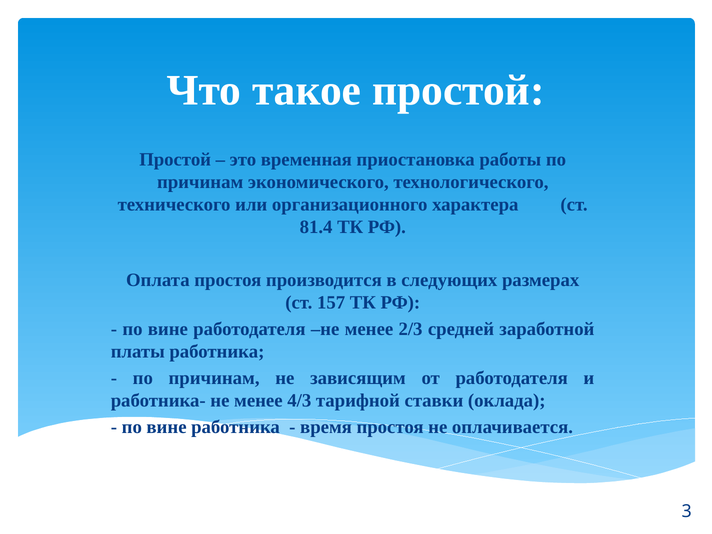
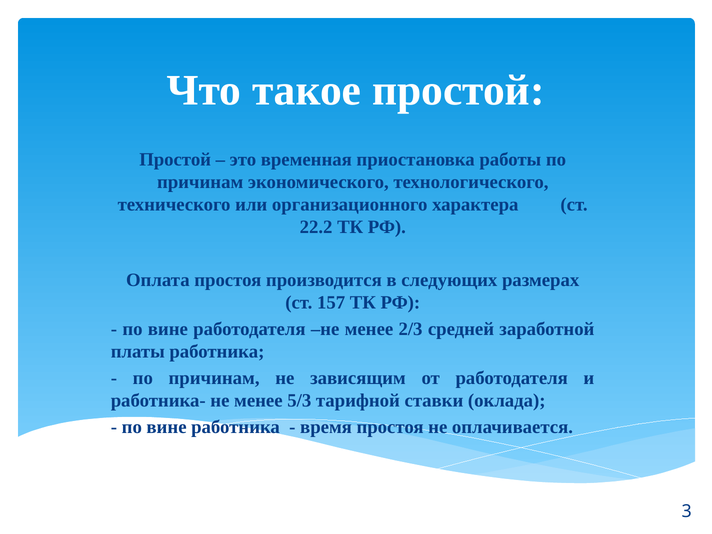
81.4: 81.4 -> 22.2
4/3: 4/3 -> 5/3
